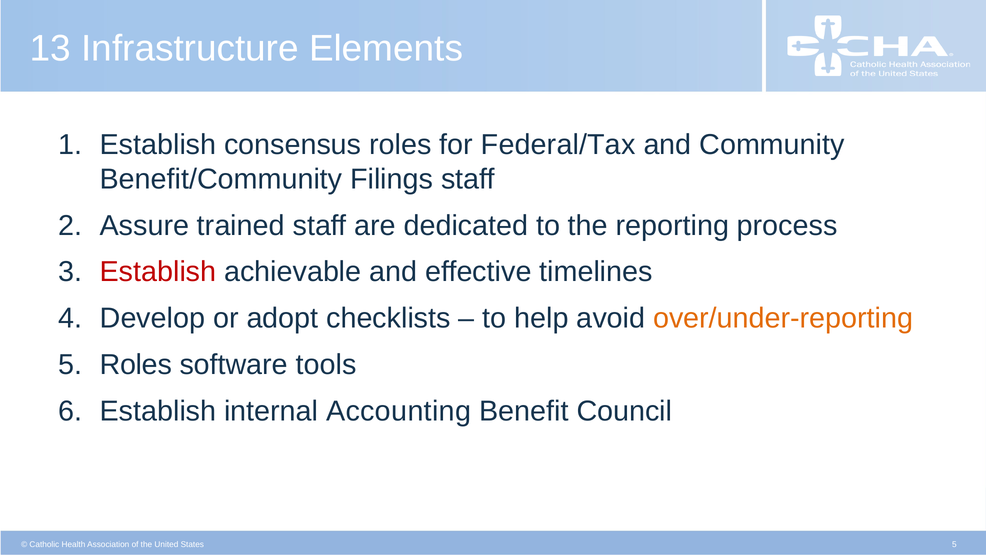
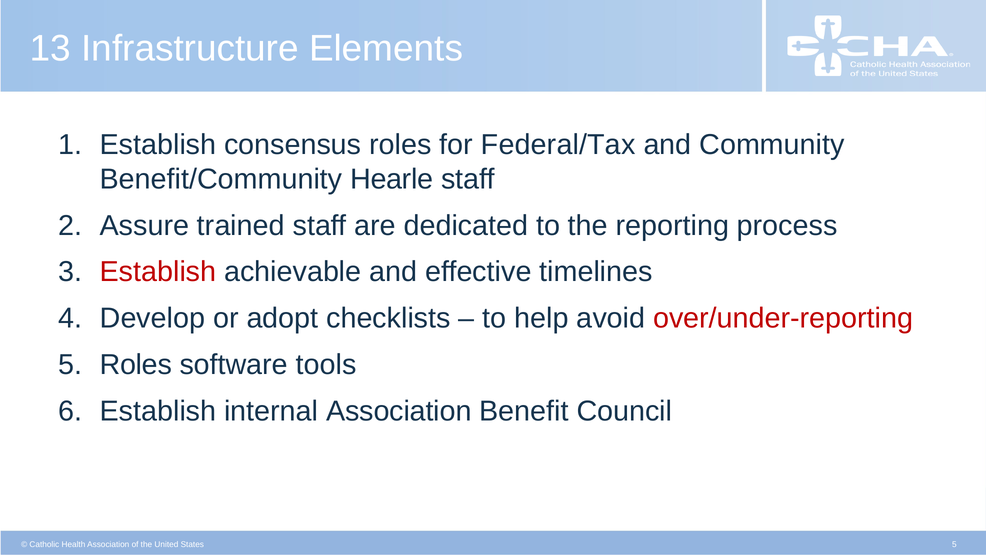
Filings: Filings -> Hearle
over/under-reporting colour: orange -> red
internal Accounting: Accounting -> Association
